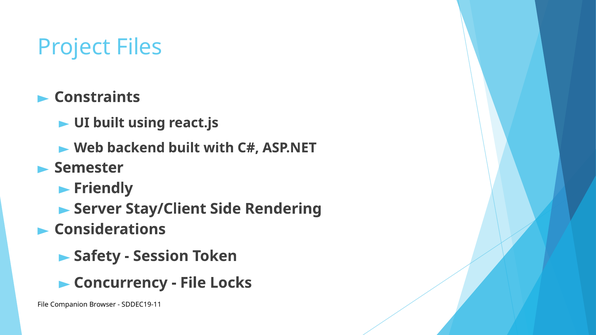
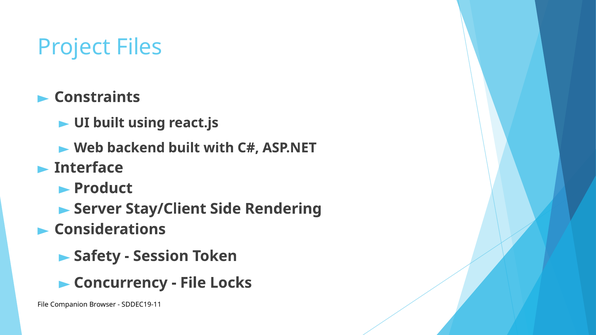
Semester: Semester -> Interface
Friendly: Friendly -> Product
